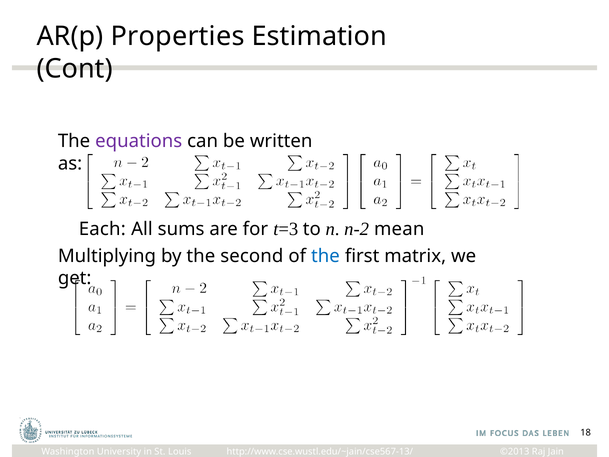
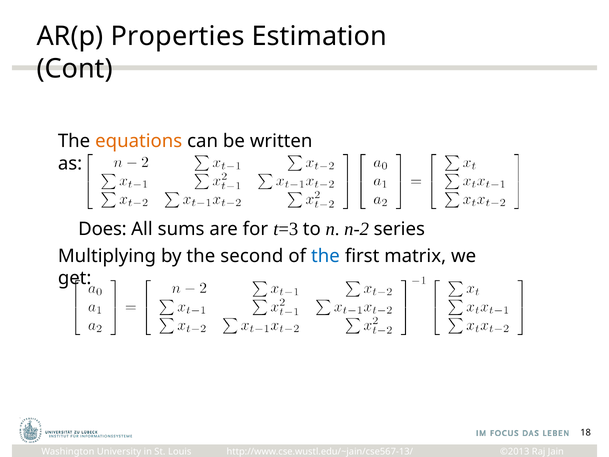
equations colour: purple -> orange
Each: Each -> Does
mean: mean -> series
